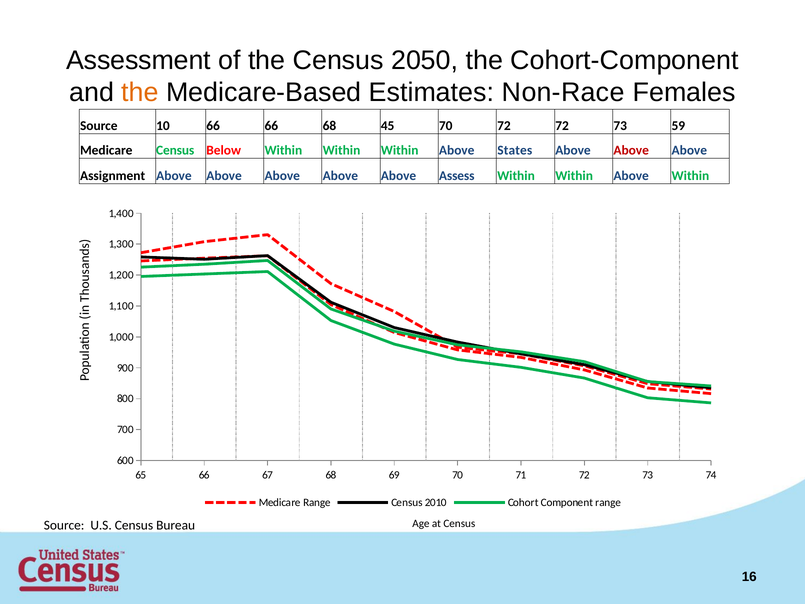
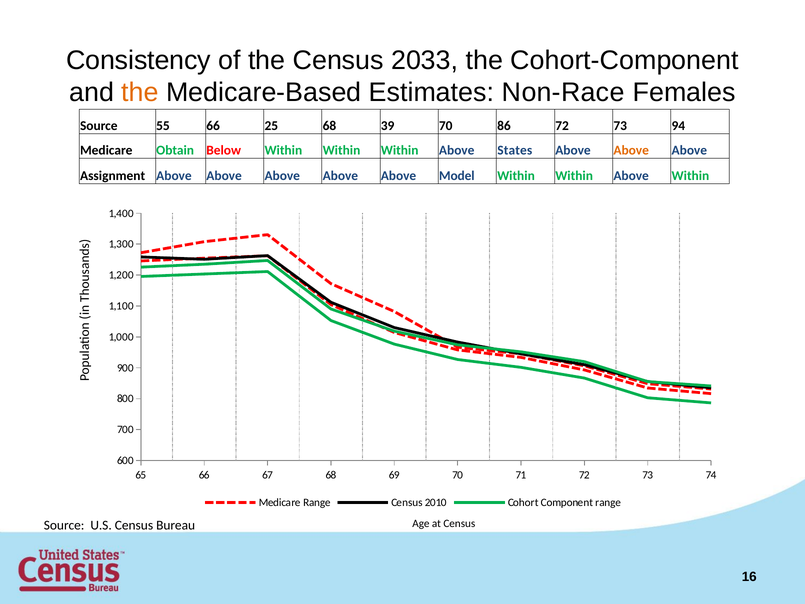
Assessment: Assessment -> Consistency
2050: 2050 -> 2033
10: 10 -> 55
66 66: 66 -> 25
45: 45 -> 39
70 72: 72 -> 86
59: 59 -> 94
Medicare Census: Census -> Obtain
Above at (631, 150) colour: red -> orange
Assess: Assess -> Model
